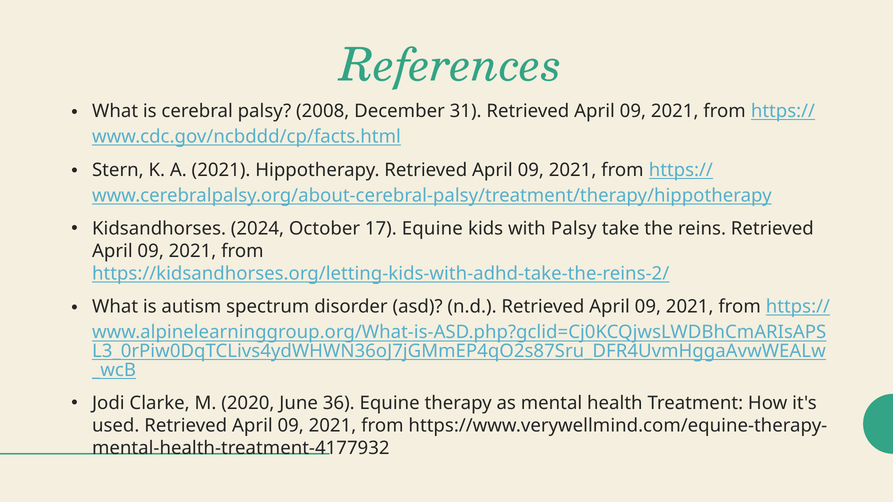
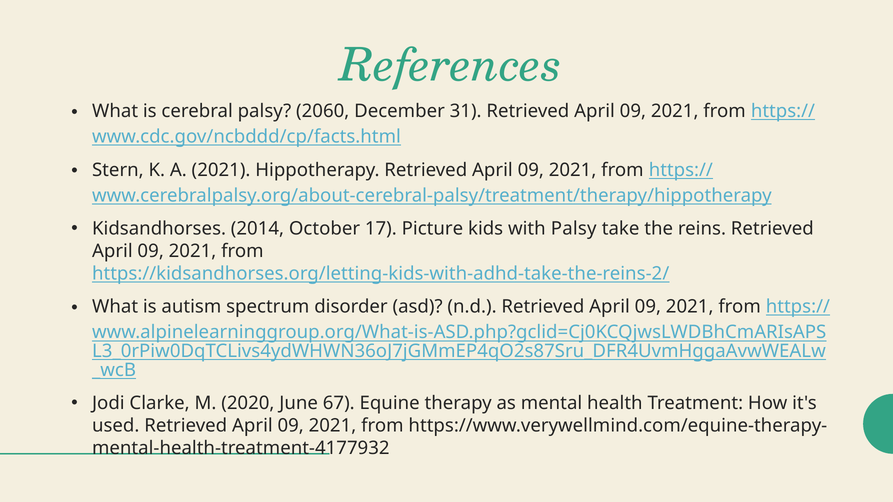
2008: 2008 -> 2060
2024: 2024 -> 2014
17 Equine: Equine -> Picture
36: 36 -> 67
